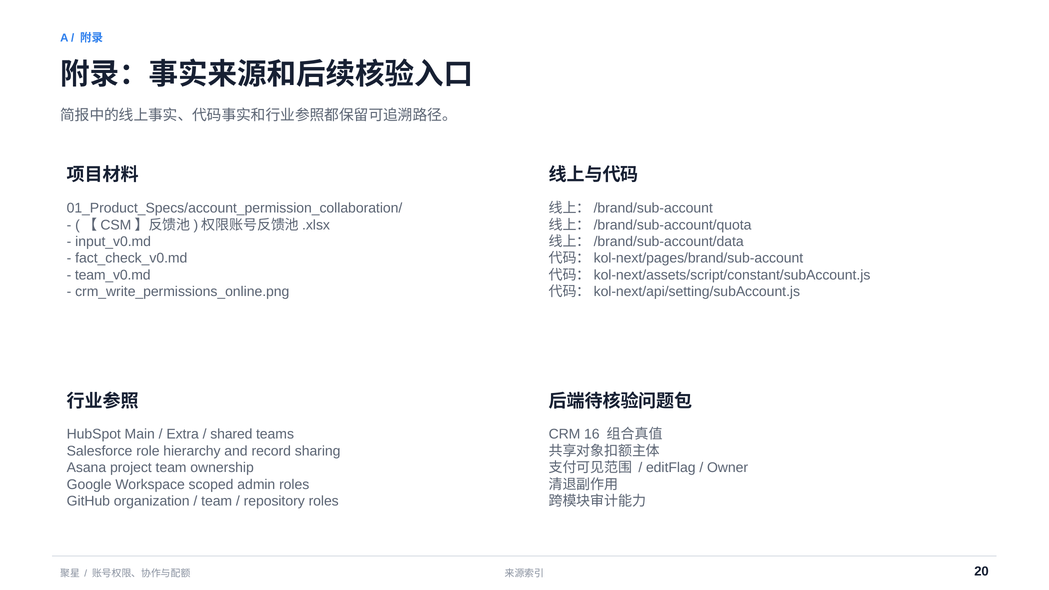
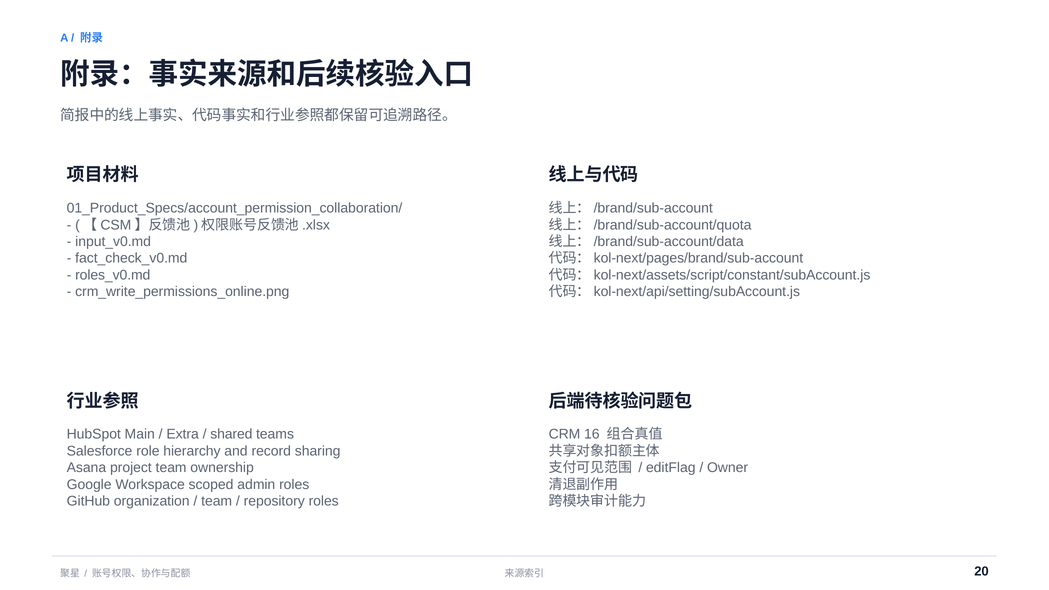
team_v0.md: team_v0.md -> roles_v0.md
